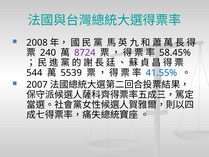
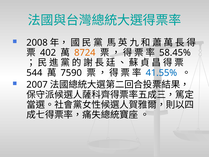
240: 240 -> 402
8724 colour: purple -> orange
5539: 5539 -> 7590
